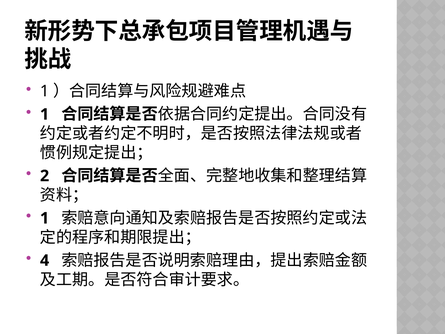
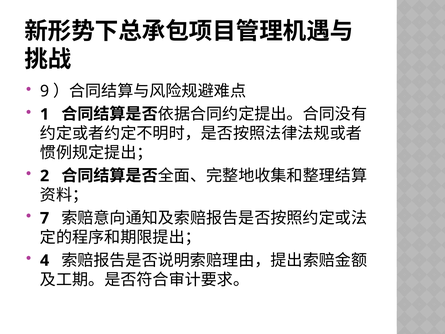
1 at (45, 91): 1 -> 9
1 at (45, 218): 1 -> 7
